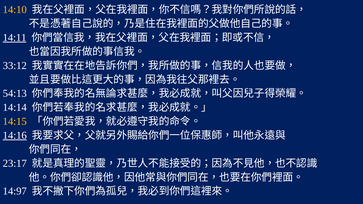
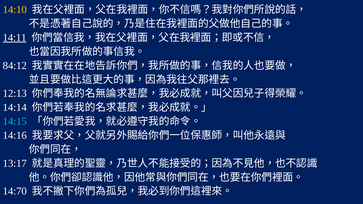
33:12: 33:12 -> 84:12
54:13: 54:13 -> 12:13
14:15 colour: yellow -> light blue
14:16 underline: present -> none
23:17: 23:17 -> 13:17
14:97: 14:97 -> 14:70
